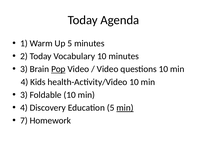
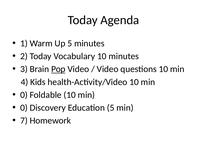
3 at (24, 95): 3 -> 0
4 at (24, 108): 4 -> 0
min at (125, 108) underline: present -> none
